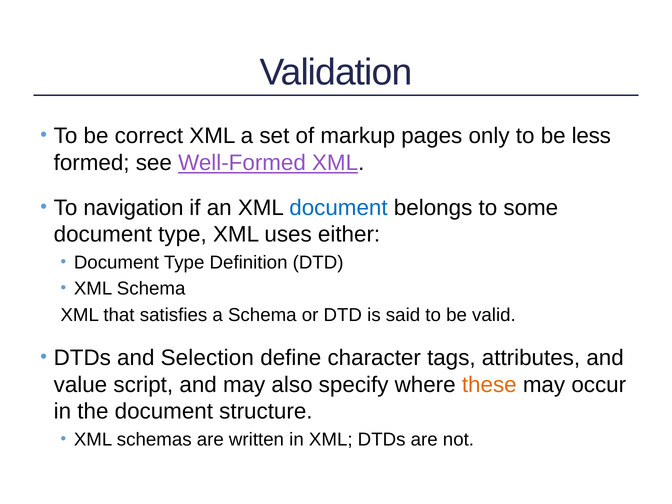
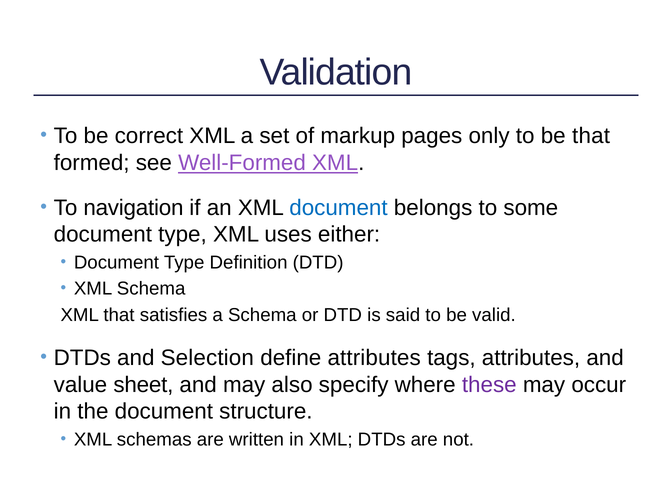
be less: less -> that
define character: character -> attributes
script: script -> sheet
these colour: orange -> purple
